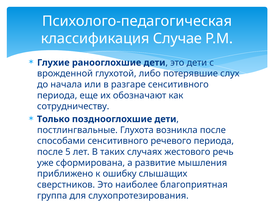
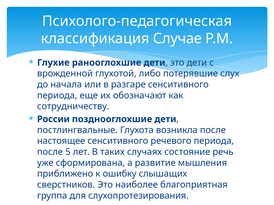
Только: Только -> России
способами: способами -> настоящее
жестового: жестового -> состояние
